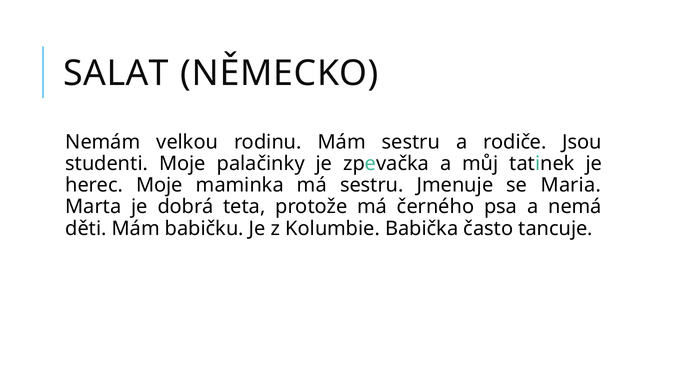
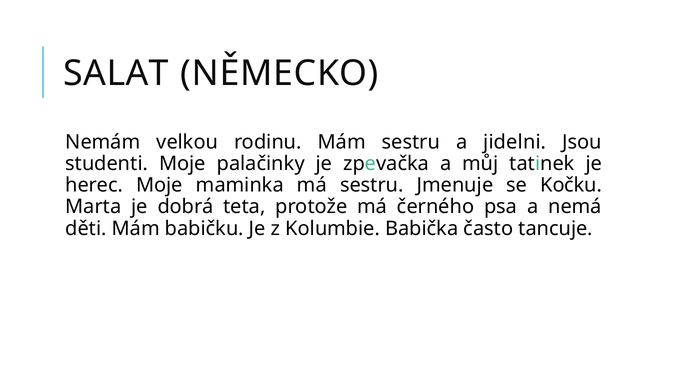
rodiče: rodiče -> jidelni
Maria: Maria -> Kočku
